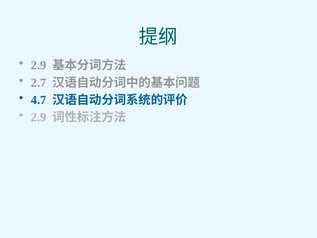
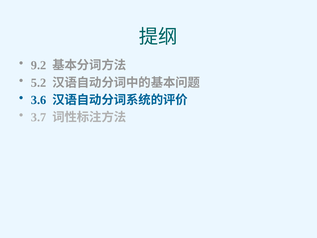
2.9 at (39, 65): 2.9 -> 9.2
2.7: 2.7 -> 5.2
4.7: 4.7 -> 3.6
2.9 at (39, 117): 2.9 -> 3.7
